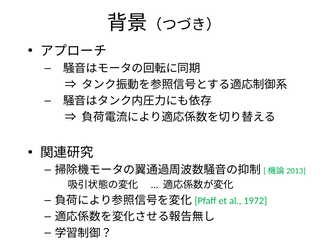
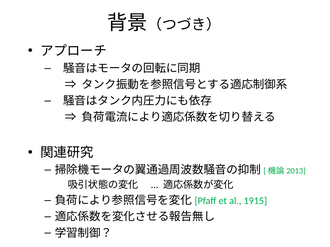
1972: 1972 -> 1915
